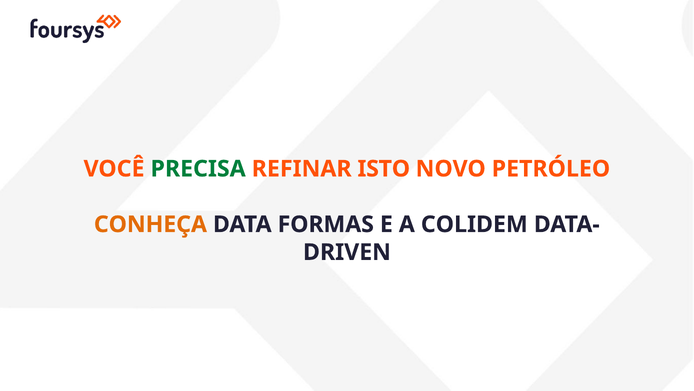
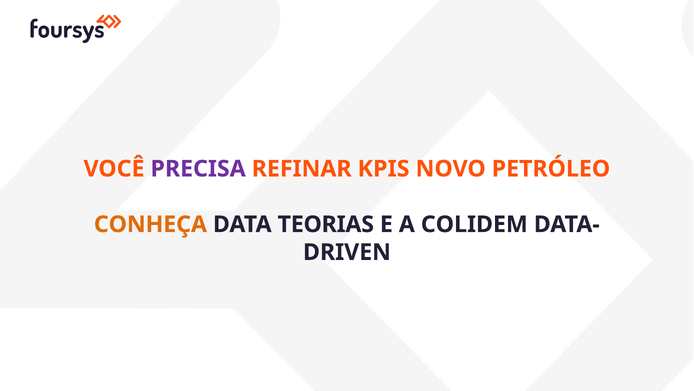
PRECISA colour: green -> purple
ISTO: ISTO -> KPIS
FORMAS: FORMAS -> TEORIAS
